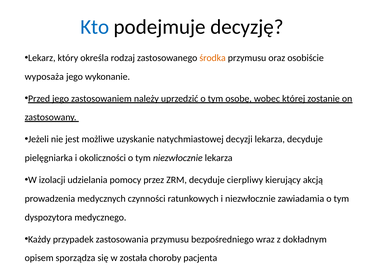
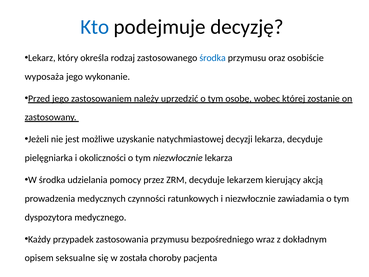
środka at (213, 58) colour: orange -> blue
W izolacji: izolacji -> środka
cierpliwy: cierpliwy -> lekarzem
sporządza: sporządza -> seksualne
